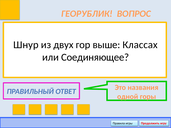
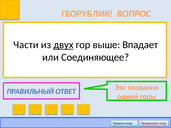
Шнур: Шнур -> Части
двух underline: none -> present
Классах: Классах -> Впадает
